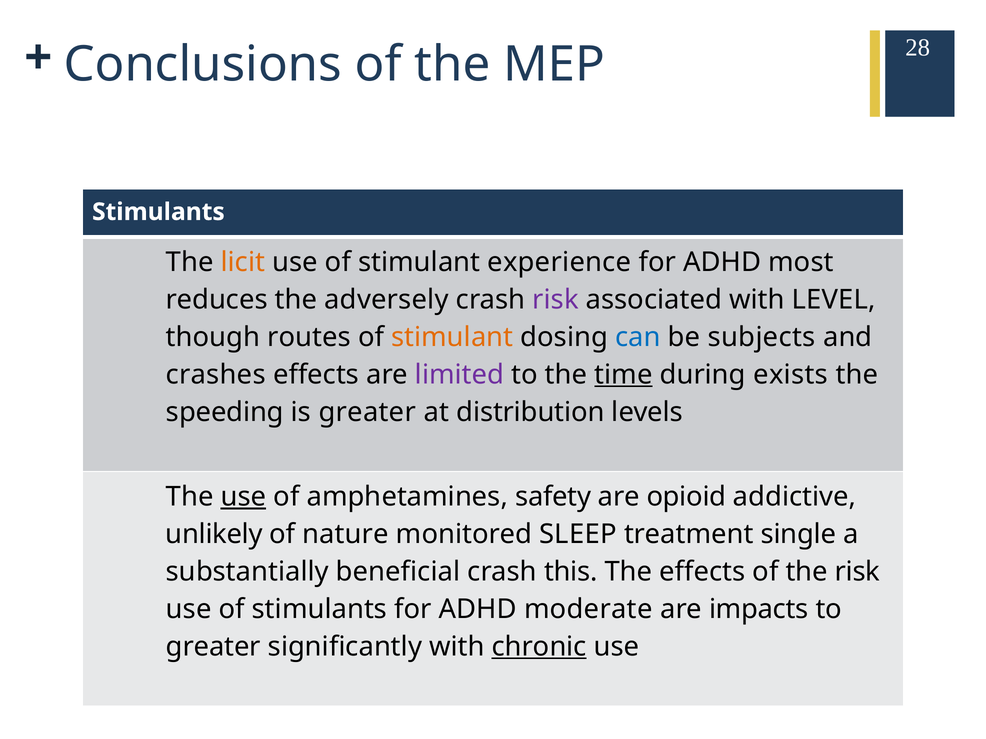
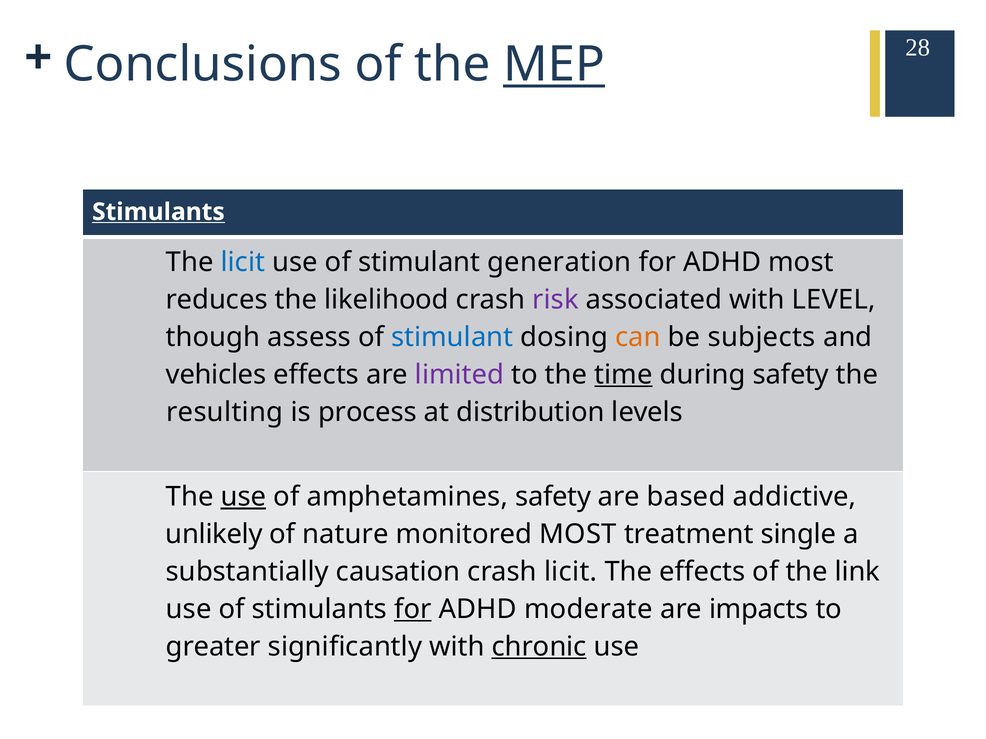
MEP underline: none -> present
Stimulants at (158, 212) underline: none -> present
licit at (243, 262) colour: orange -> blue
experience: experience -> generation
adversely: adversely -> likelihood
routes: routes -> assess
stimulant at (452, 337) colour: orange -> blue
can colour: blue -> orange
crashes: crashes -> vehicles
during exists: exists -> safety
speeding: speeding -> resulting
is greater: greater -> process
opioid: opioid -> based
monitored SLEEP: SLEEP -> MOST
beneficial: beneficial -> causation
crash this: this -> licit
the risk: risk -> link
for at (413, 609) underline: none -> present
